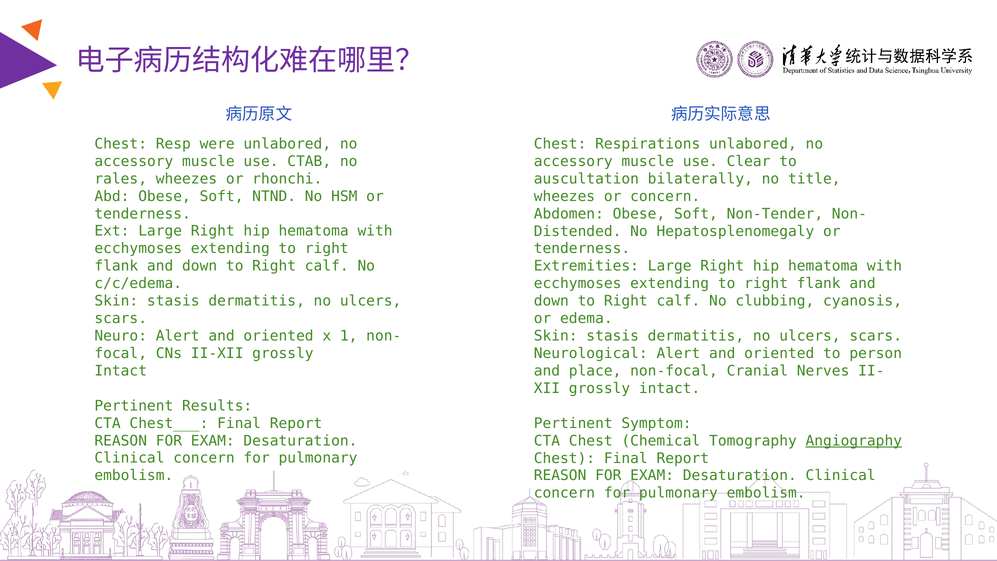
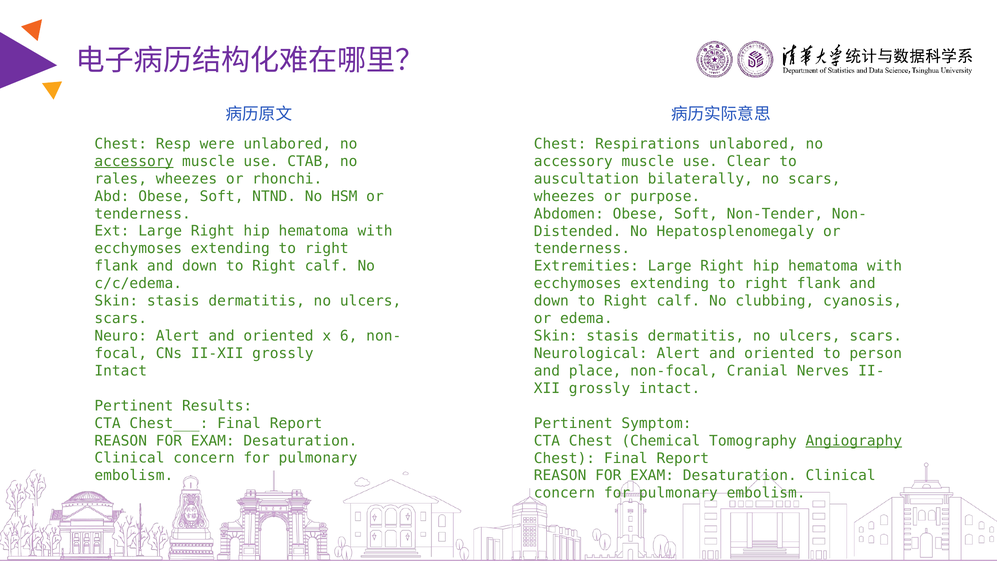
accessory at (134, 161) underline: none -> present
no title: title -> scars
or concern: concern -> purpose
1: 1 -> 6
